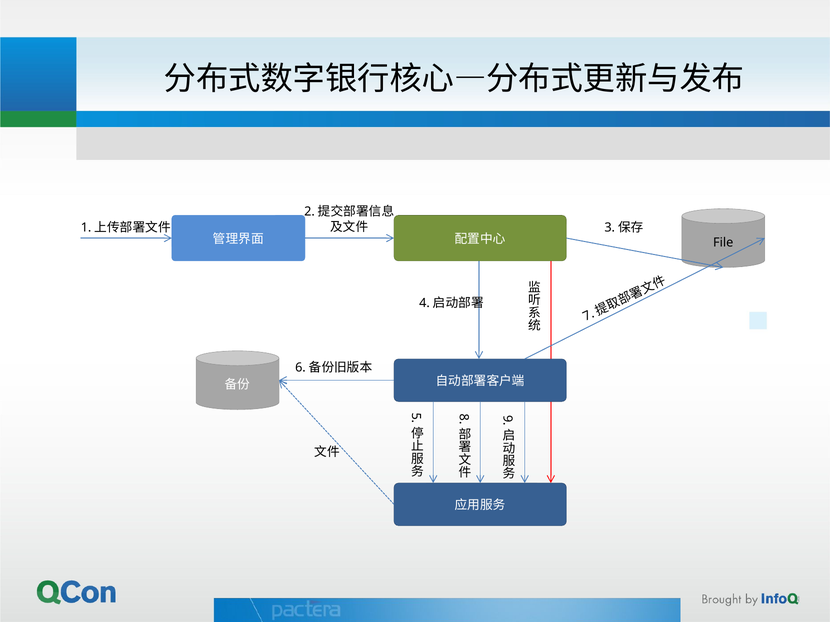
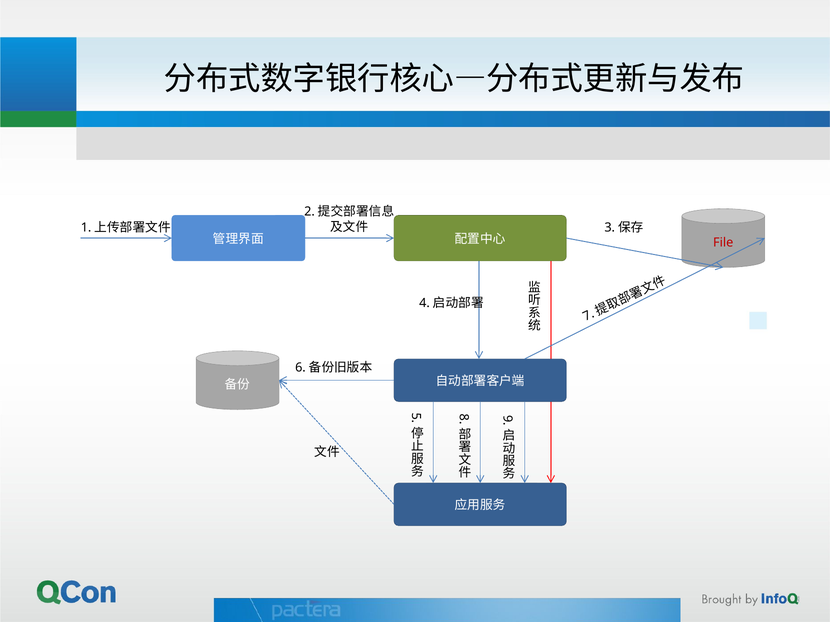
File colour: black -> red
